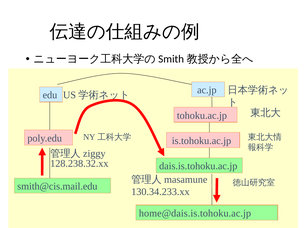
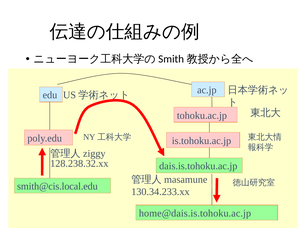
smith@cis.mail.edu: smith@cis.mail.edu -> smith@cis.local.edu
